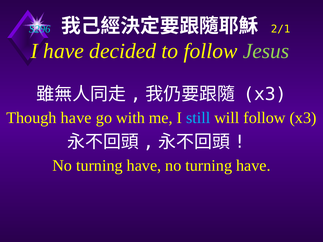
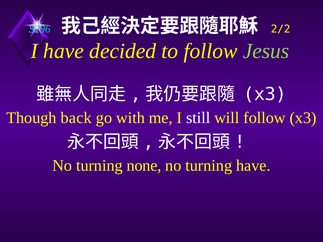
2/1: 2/1 -> 2/2
Though have: have -> back
still colour: light blue -> white
have at (144, 166): have -> none
